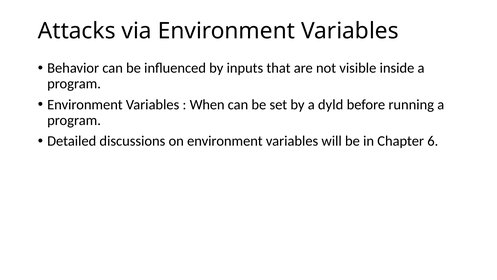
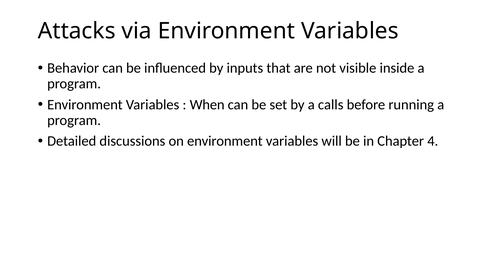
dyld: dyld -> calls
6: 6 -> 4
